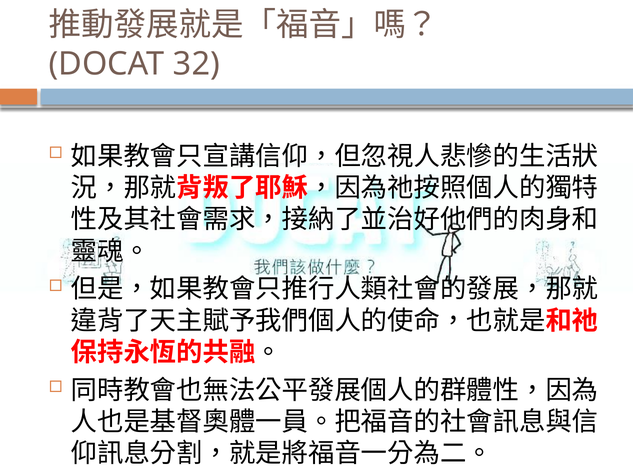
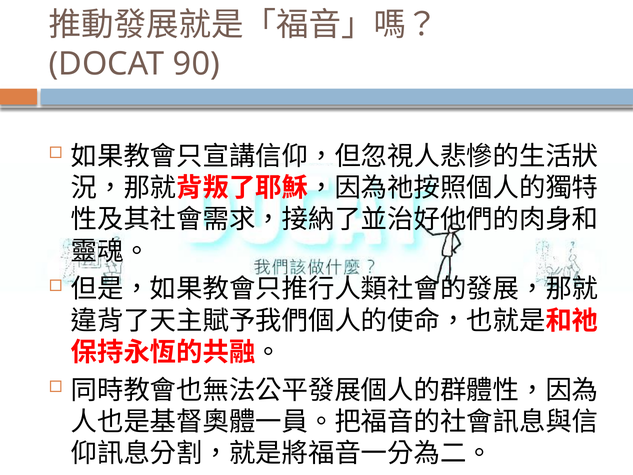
32: 32 -> 90
